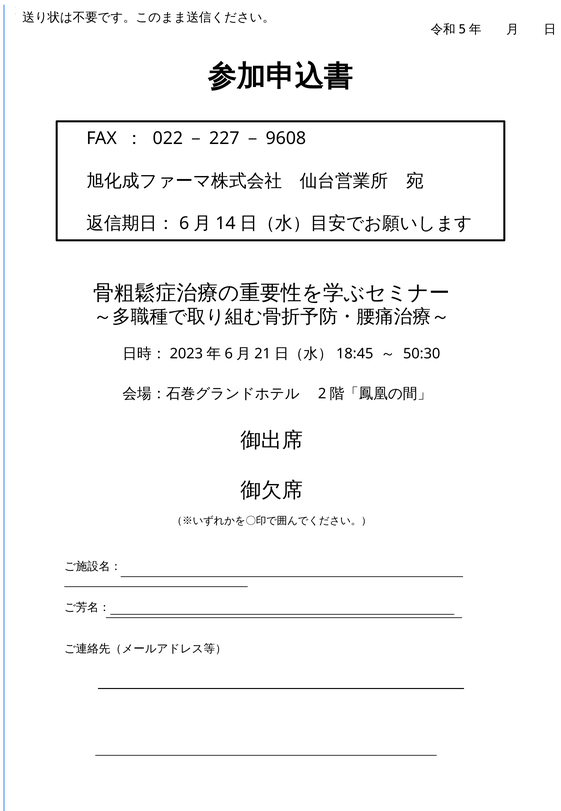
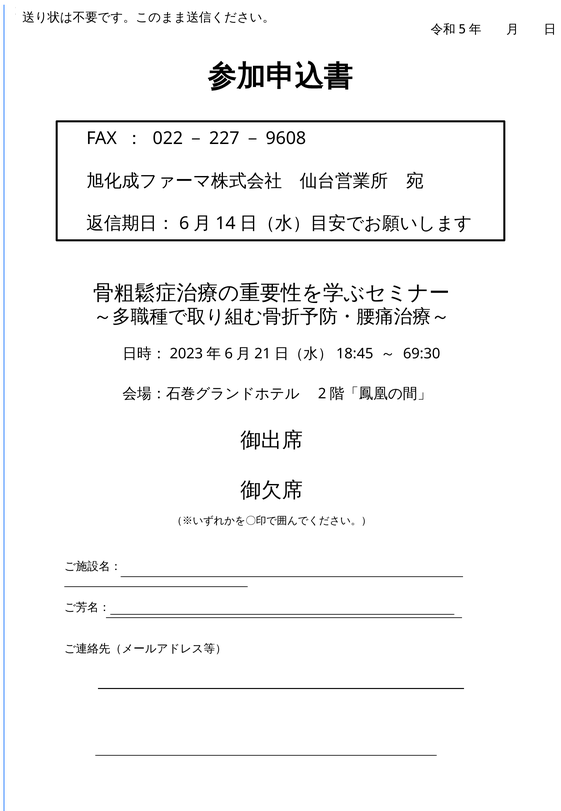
50:30: 50:30 -> 69:30
